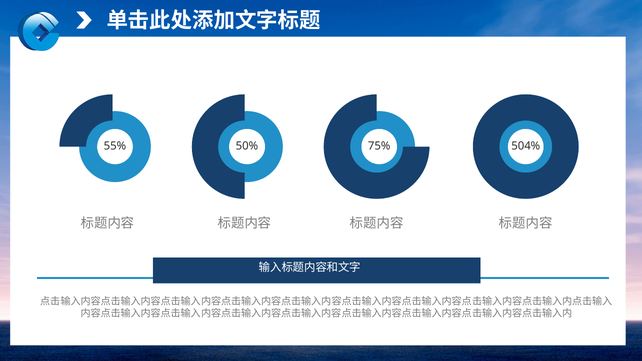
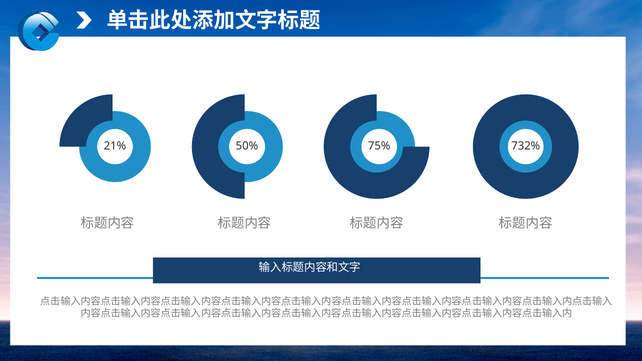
55%: 55% -> 21%
504%: 504% -> 732%
